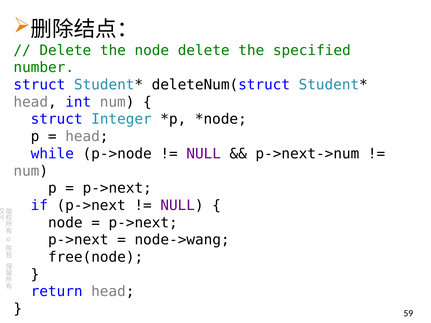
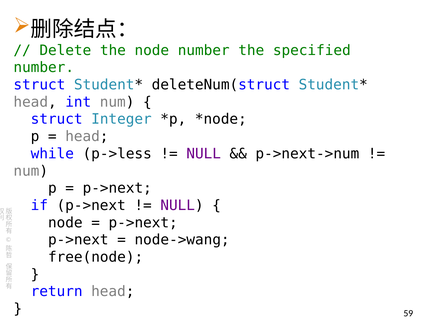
node delete: delete -> number
p->node: p->node -> p->less
